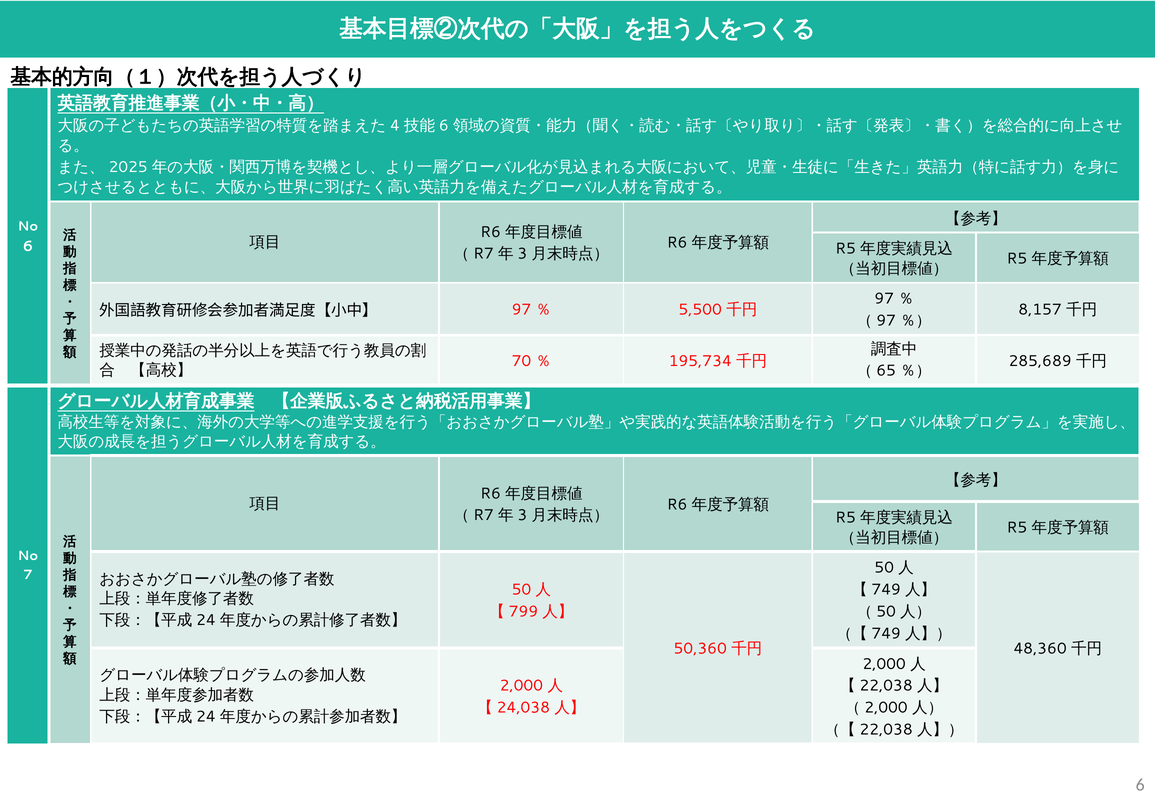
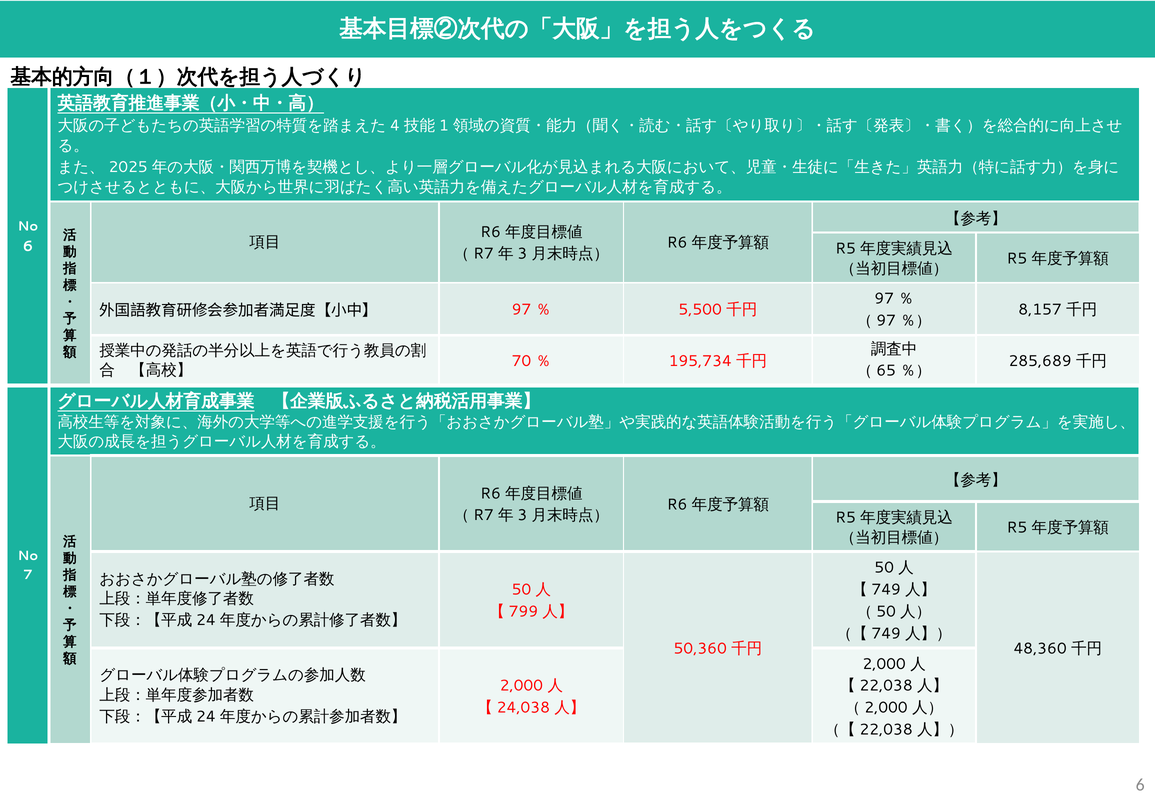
6 at (444, 126): 6 -> 1
